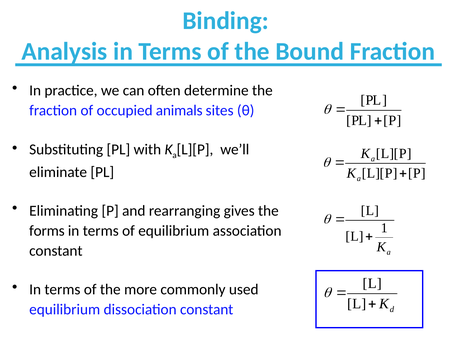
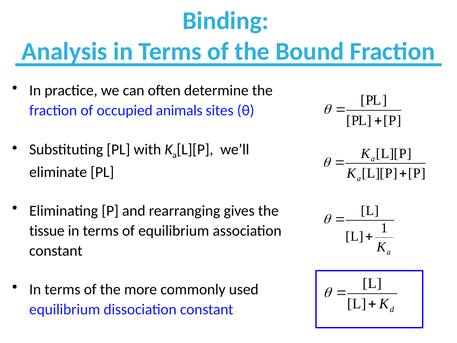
forms: forms -> tissue
